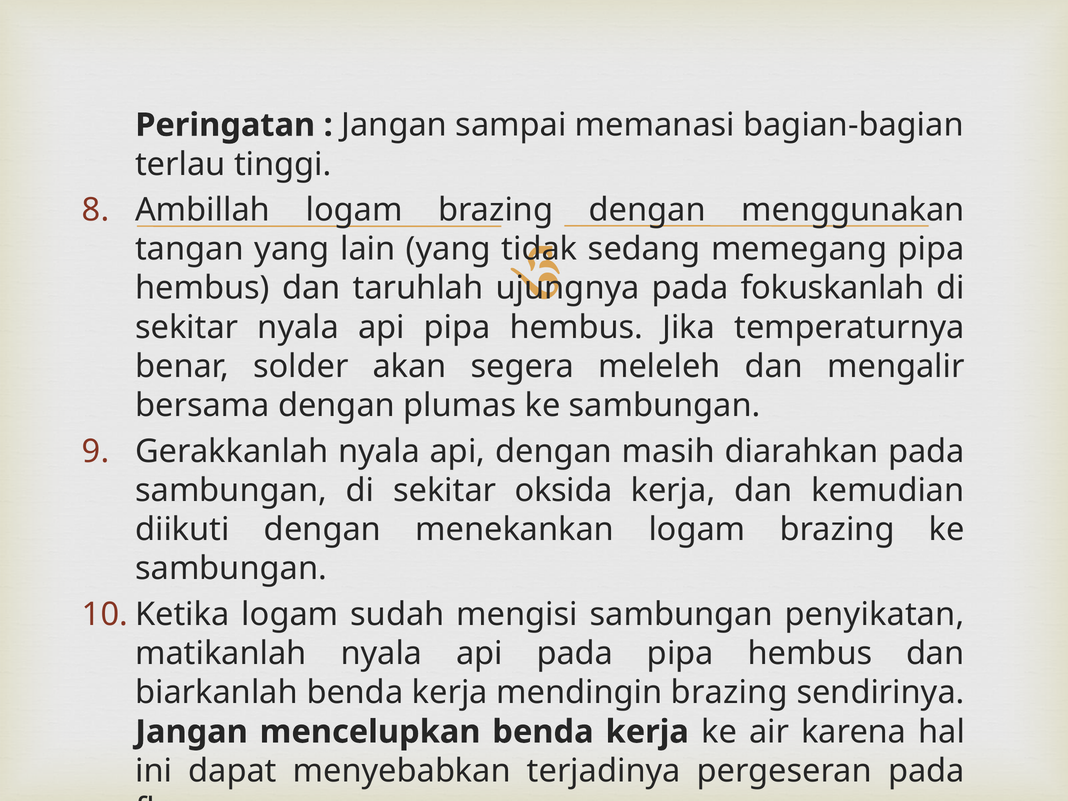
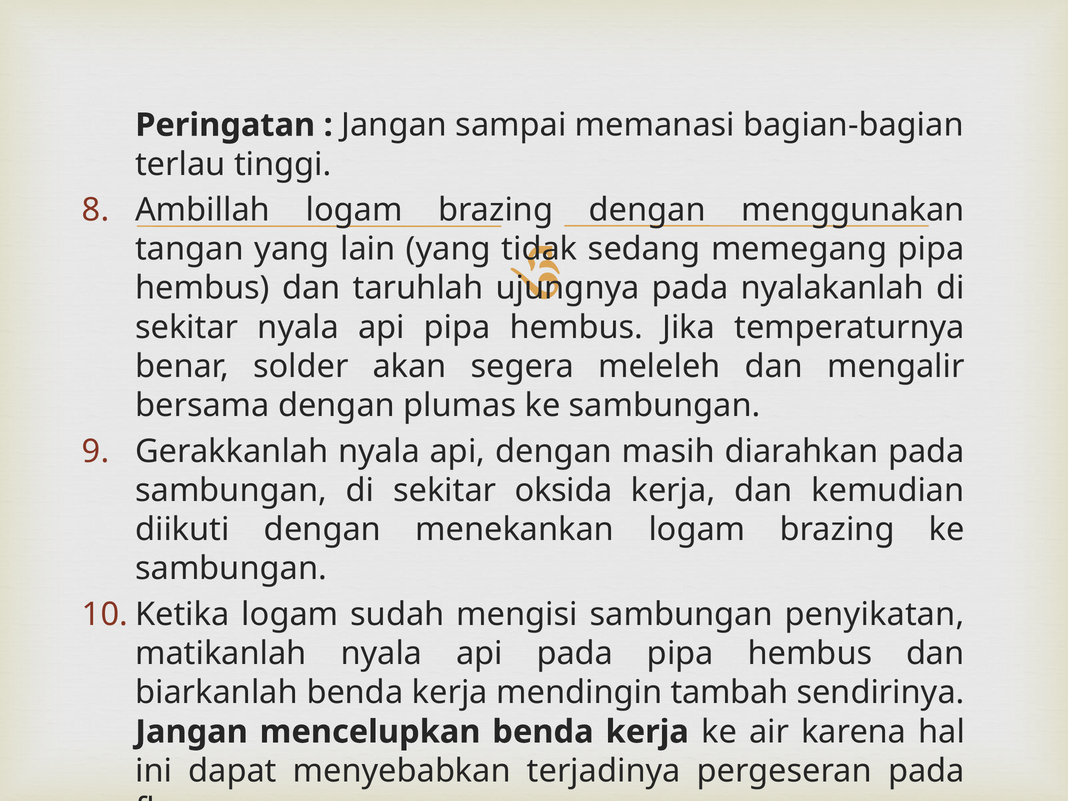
fokuskanlah: fokuskanlah -> nyalakanlah
mendingin brazing: brazing -> tambah
